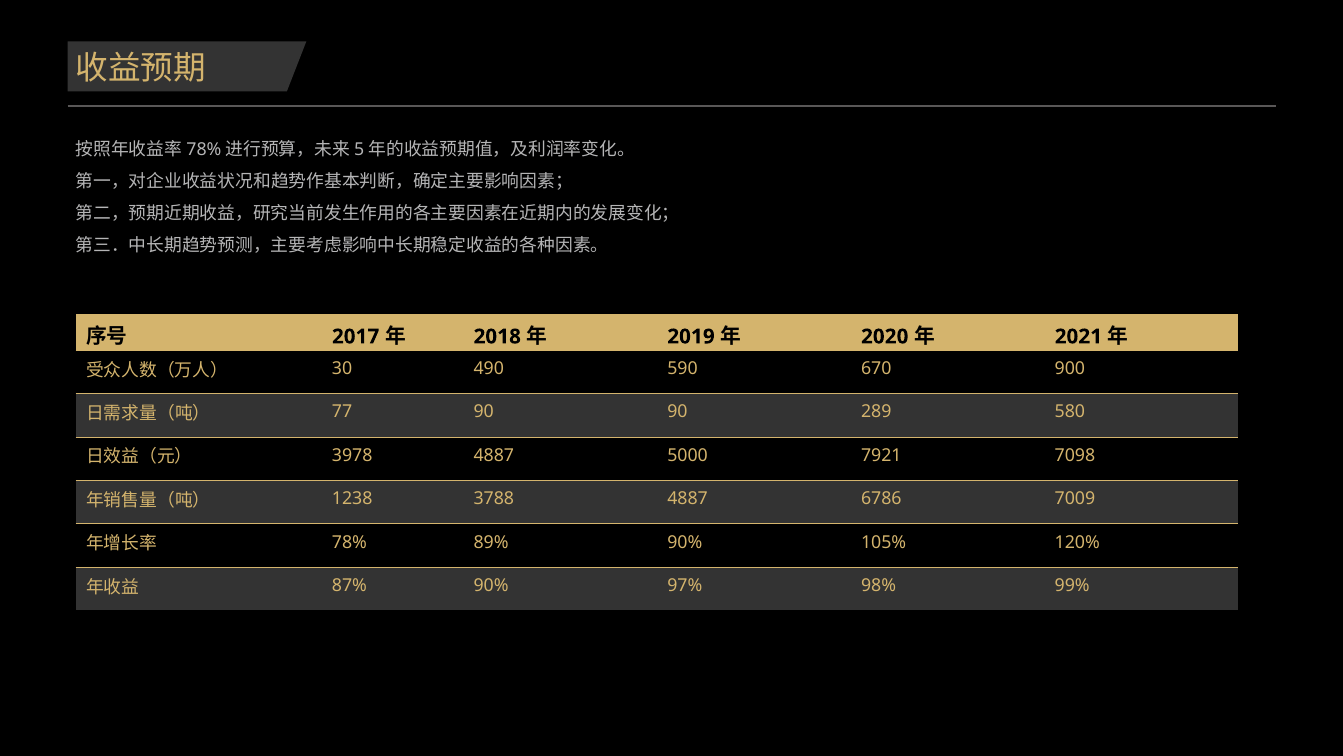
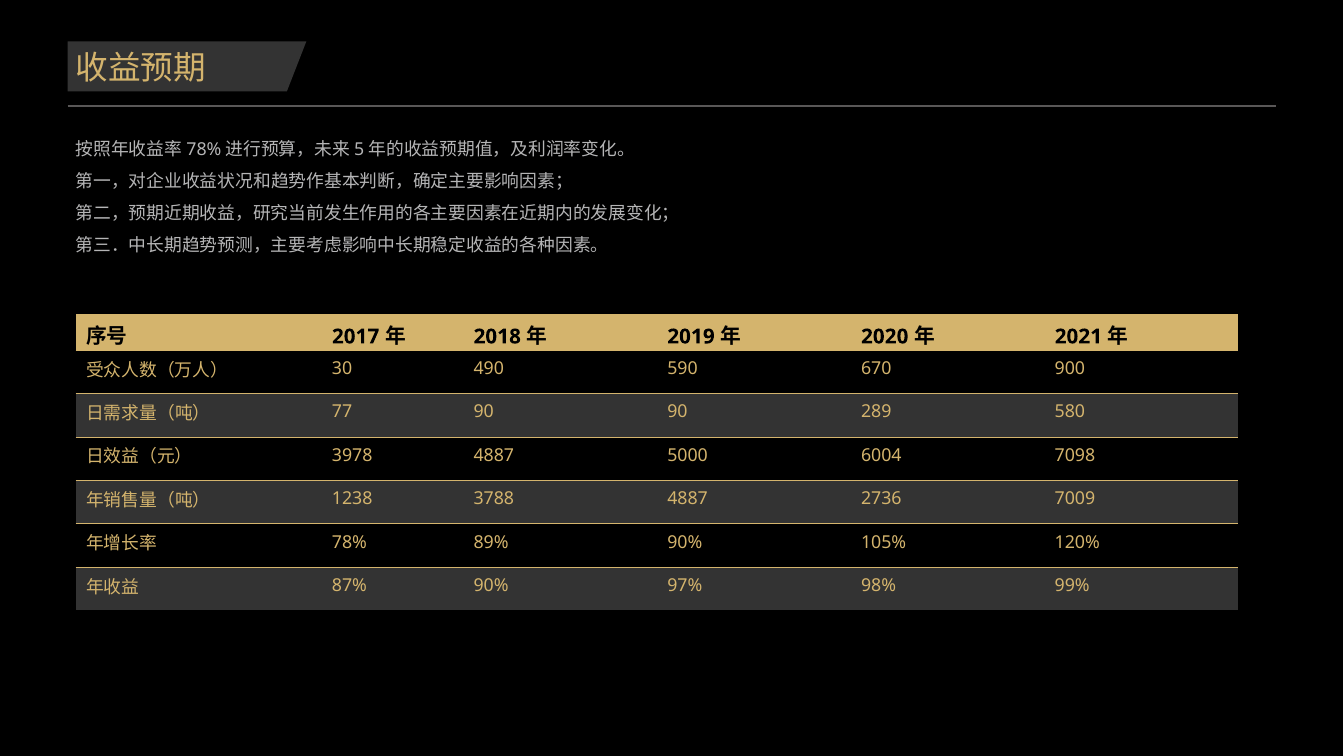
7921: 7921 -> 6004
6786: 6786 -> 2736
